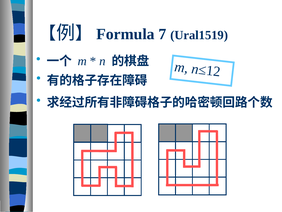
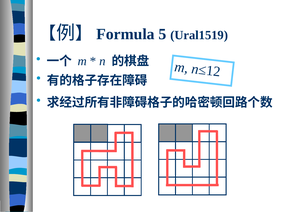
7: 7 -> 5
